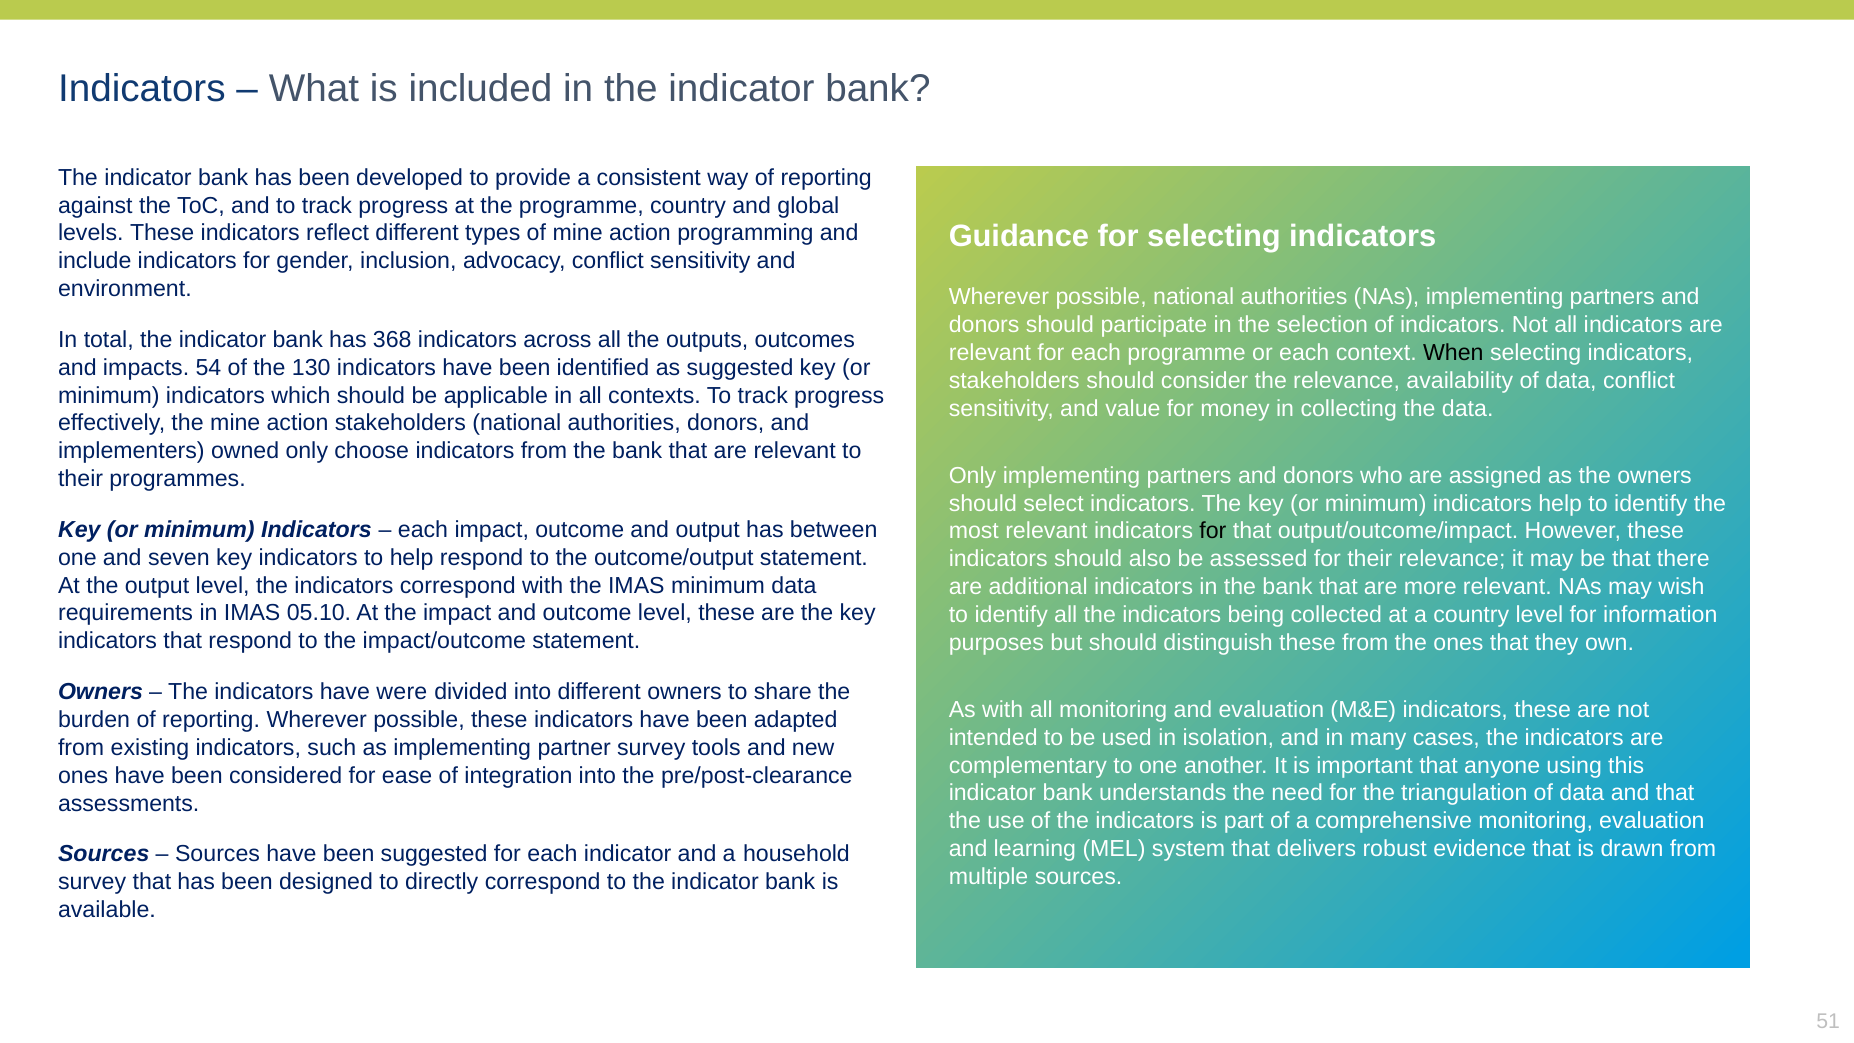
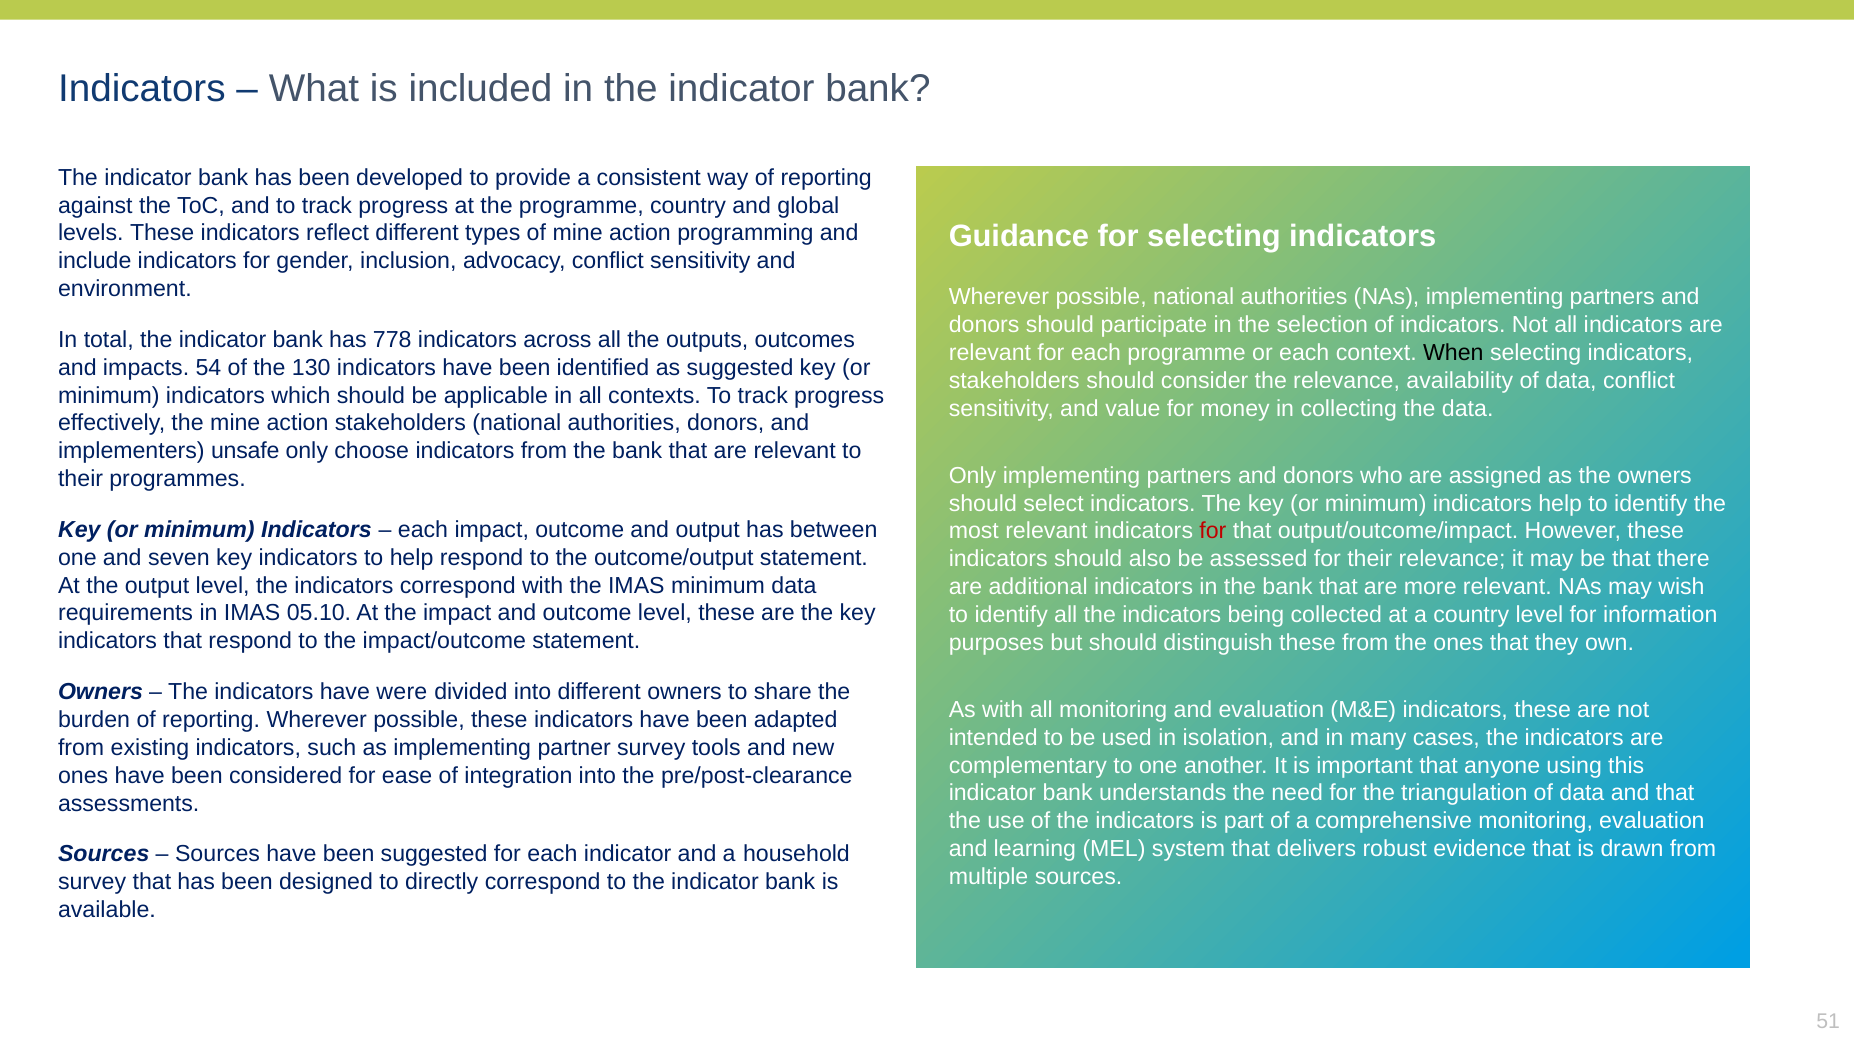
368: 368 -> 778
owned: owned -> unsafe
for at (1213, 531) colour: black -> red
